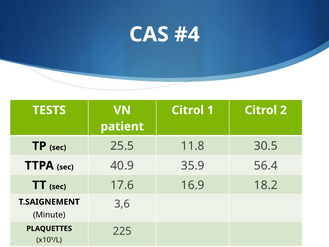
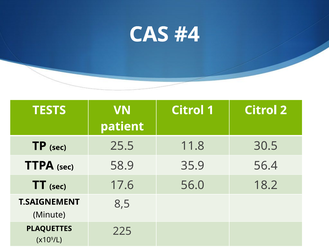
40.9: 40.9 -> 58.9
16.9: 16.9 -> 56.0
3,6: 3,6 -> 8,5
